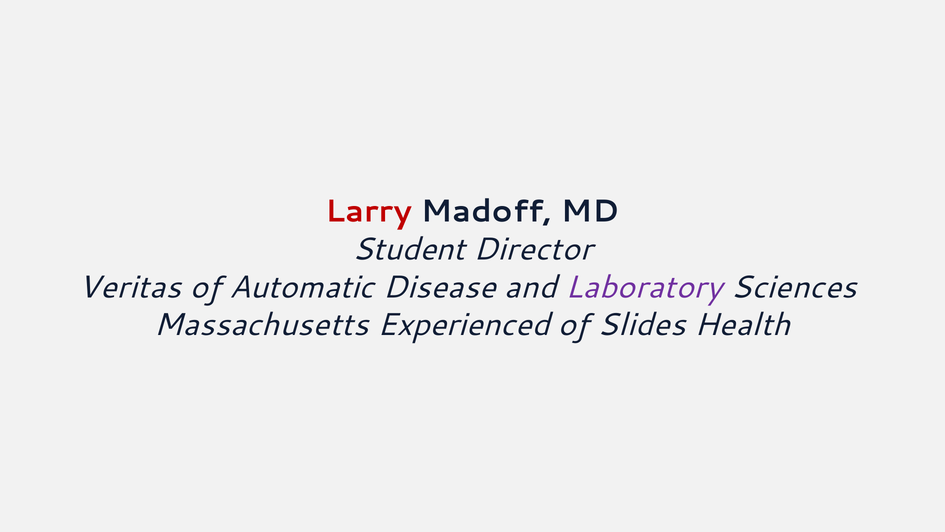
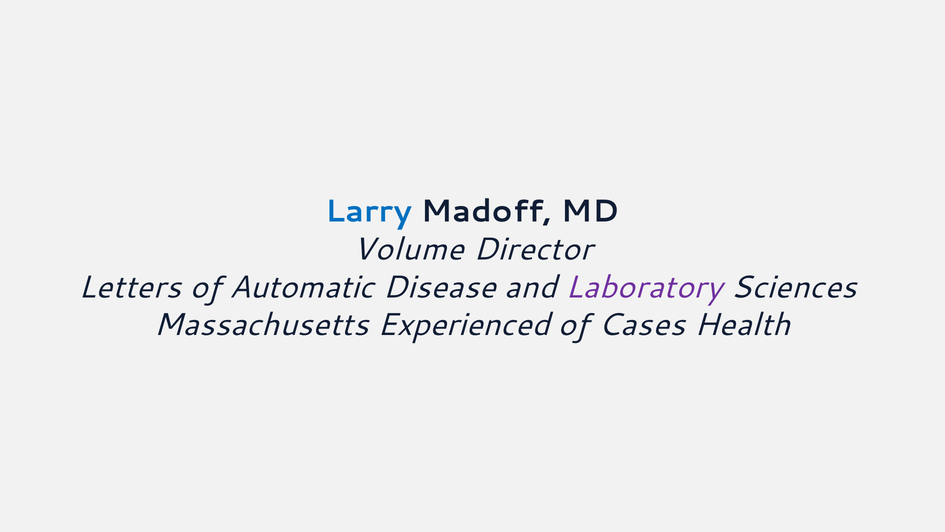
Larry at (369, 211) colour: red -> blue
Student: Student -> Volume
Veritas: Veritas -> Letters
Slides: Slides -> Cases
